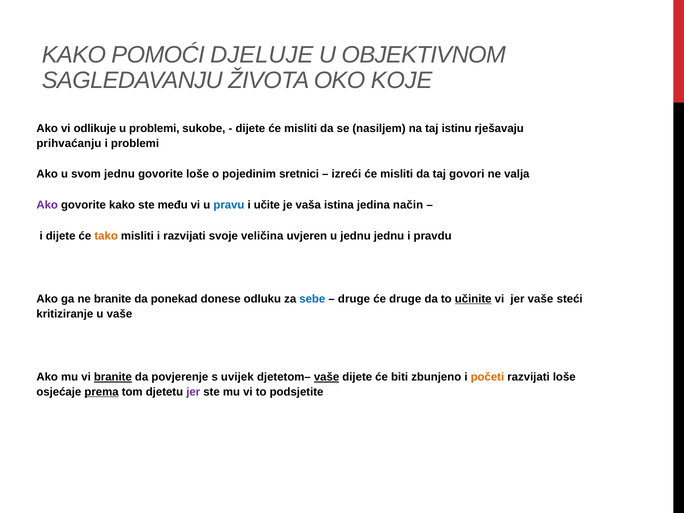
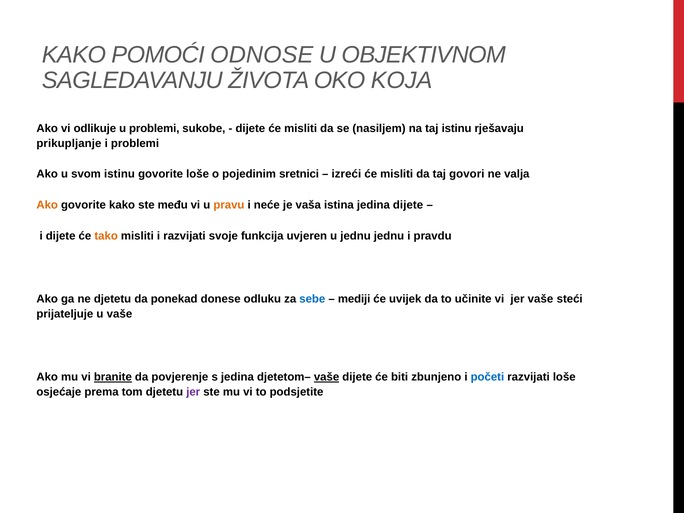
DJELUJE: DJELUJE -> ODNOSE
KOJE: KOJE -> KOJA
prihvaćanju: prihvaćanju -> prikupljanje
svom jednu: jednu -> istinu
Ako at (47, 205) colour: purple -> orange
pravu colour: blue -> orange
učite: učite -> neće
jedina način: način -> dijete
veličina: veličina -> funkcija
ne branite: branite -> djetetu
druge at (354, 299): druge -> mediji
će druge: druge -> uvijek
učinite underline: present -> none
kritiziranje: kritiziranje -> prijateljuje
s uvijek: uvijek -> jedina
početi colour: orange -> blue
prema underline: present -> none
